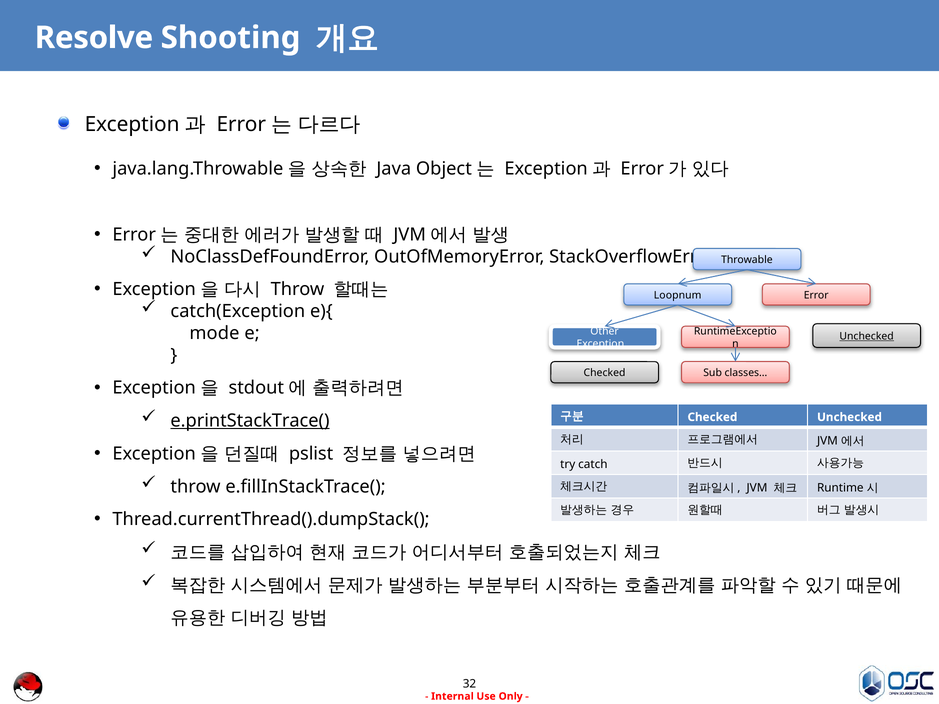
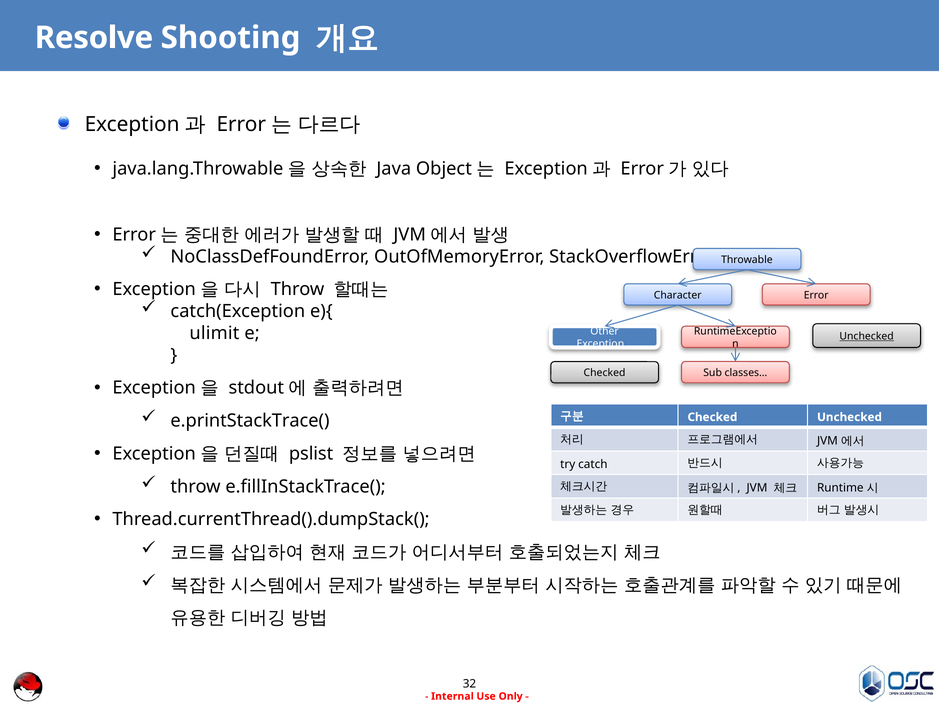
Loopnum: Loopnum -> Character
mode: mode -> ulimit
e.printStackTrace( underline: present -> none
